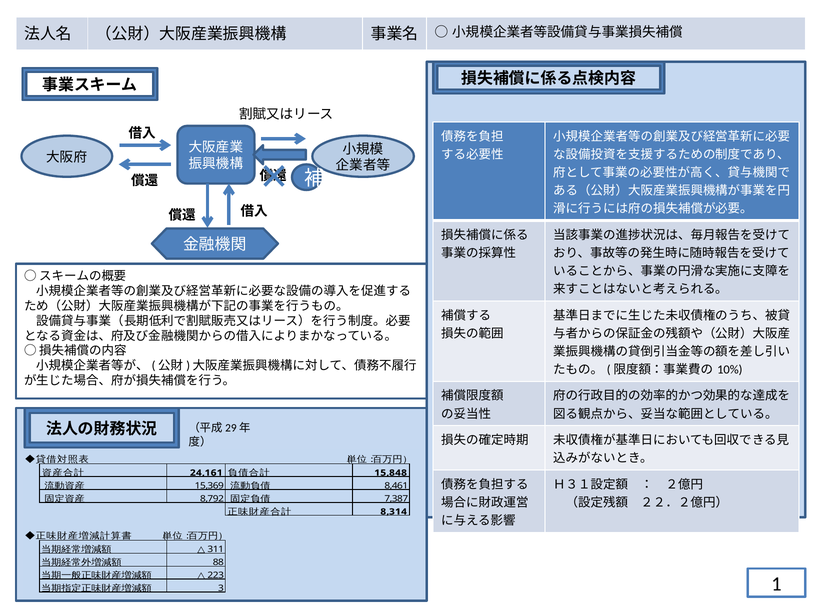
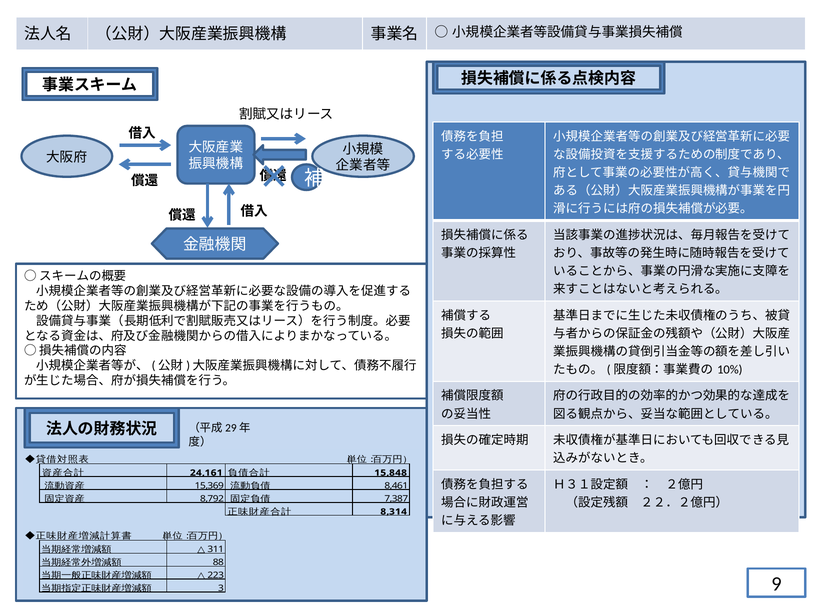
1: 1 -> 9
